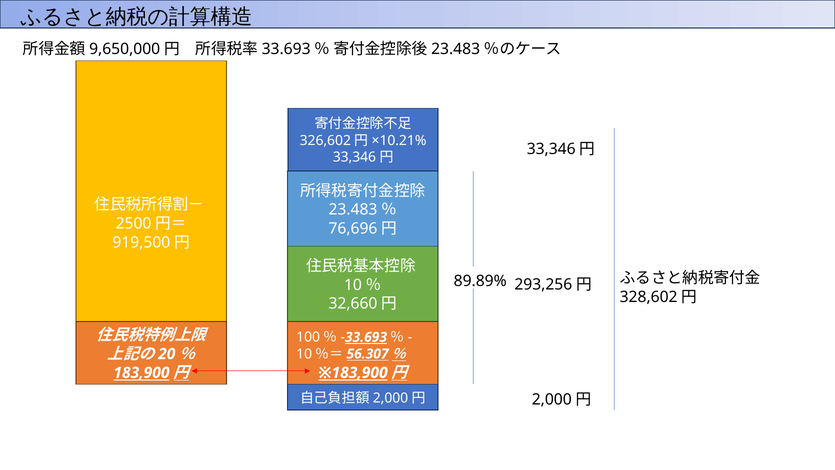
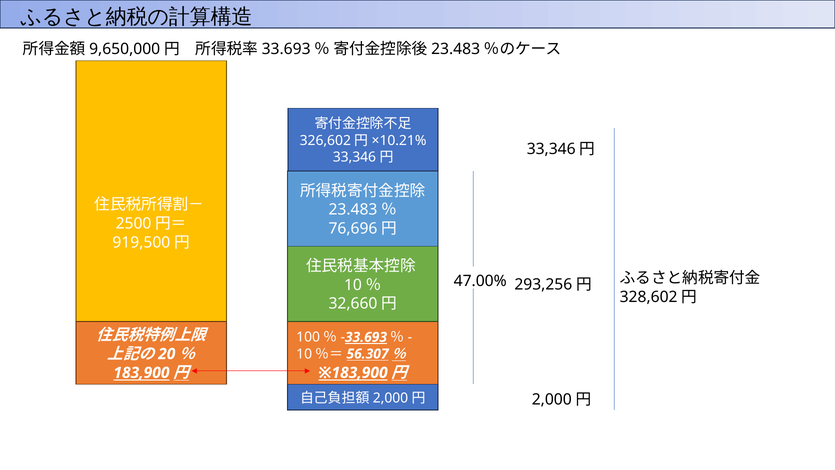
89.89%: 89.89% -> 47.00%
